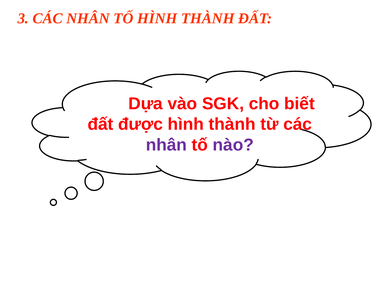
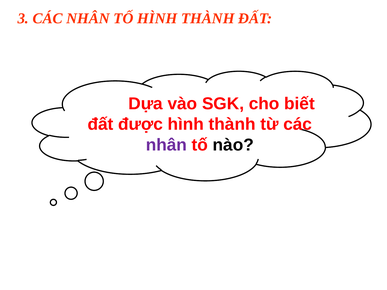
nào colour: purple -> black
